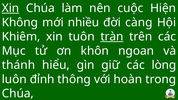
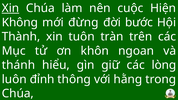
nhiều: nhiều -> đừng
càng: càng -> bước
Khiêm: Khiêm -> Thành
tràn underline: present -> none
hoàn: hoàn -> hằng
